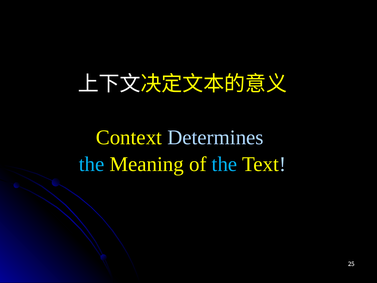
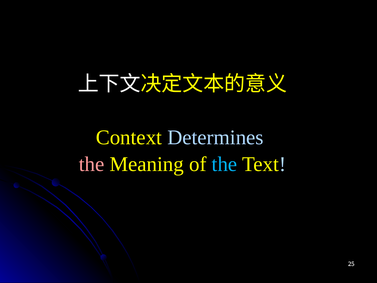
the at (92, 164) colour: light blue -> pink
